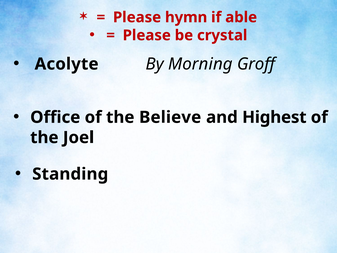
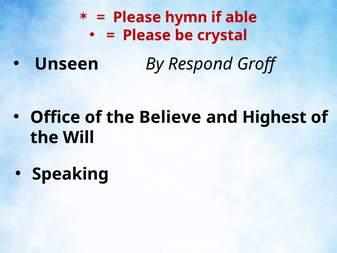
Acolyte: Acolyte -> Unseen
Morning: Morning -> Respond
Joel: Joel -> Will
Standing: Standing -> Speaking
